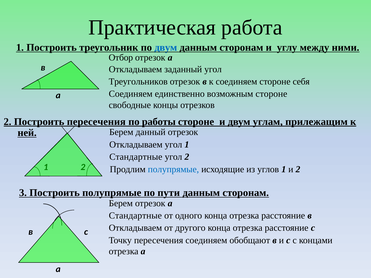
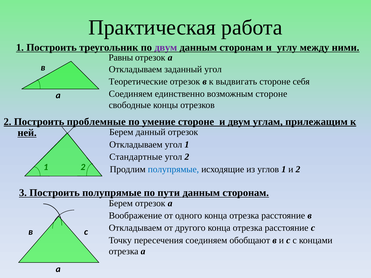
двум at (166, 48) colour: blue -> purple
Отбор: Отбор -> Равны
Треугольников: Треугольников -> Теоретические
к соединяем: соединяем -> выдвигать
Построить пересечения: пересечения -> проблемные
работы: работы -> умение
Стандартные at (135, 216): Стандартные -> Воображение
